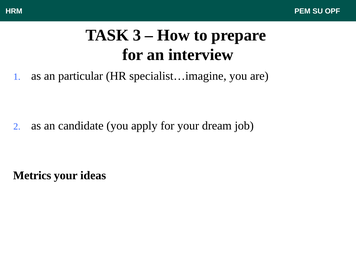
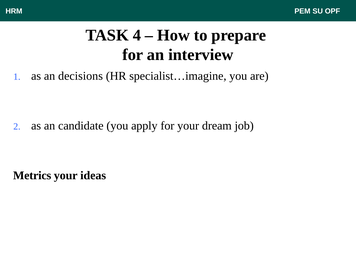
3: 3 -> 4
particular: particular -> decisions
